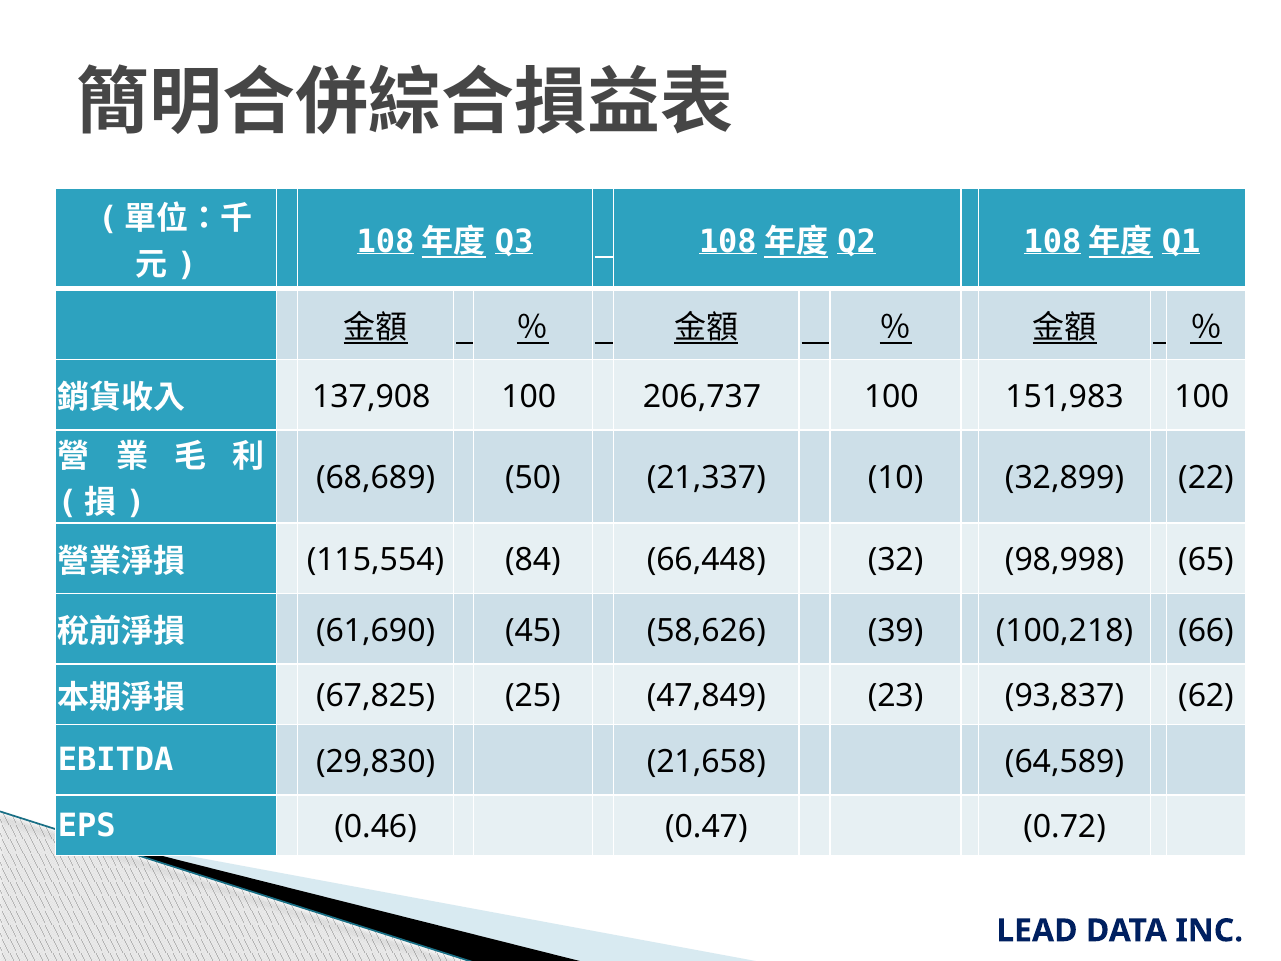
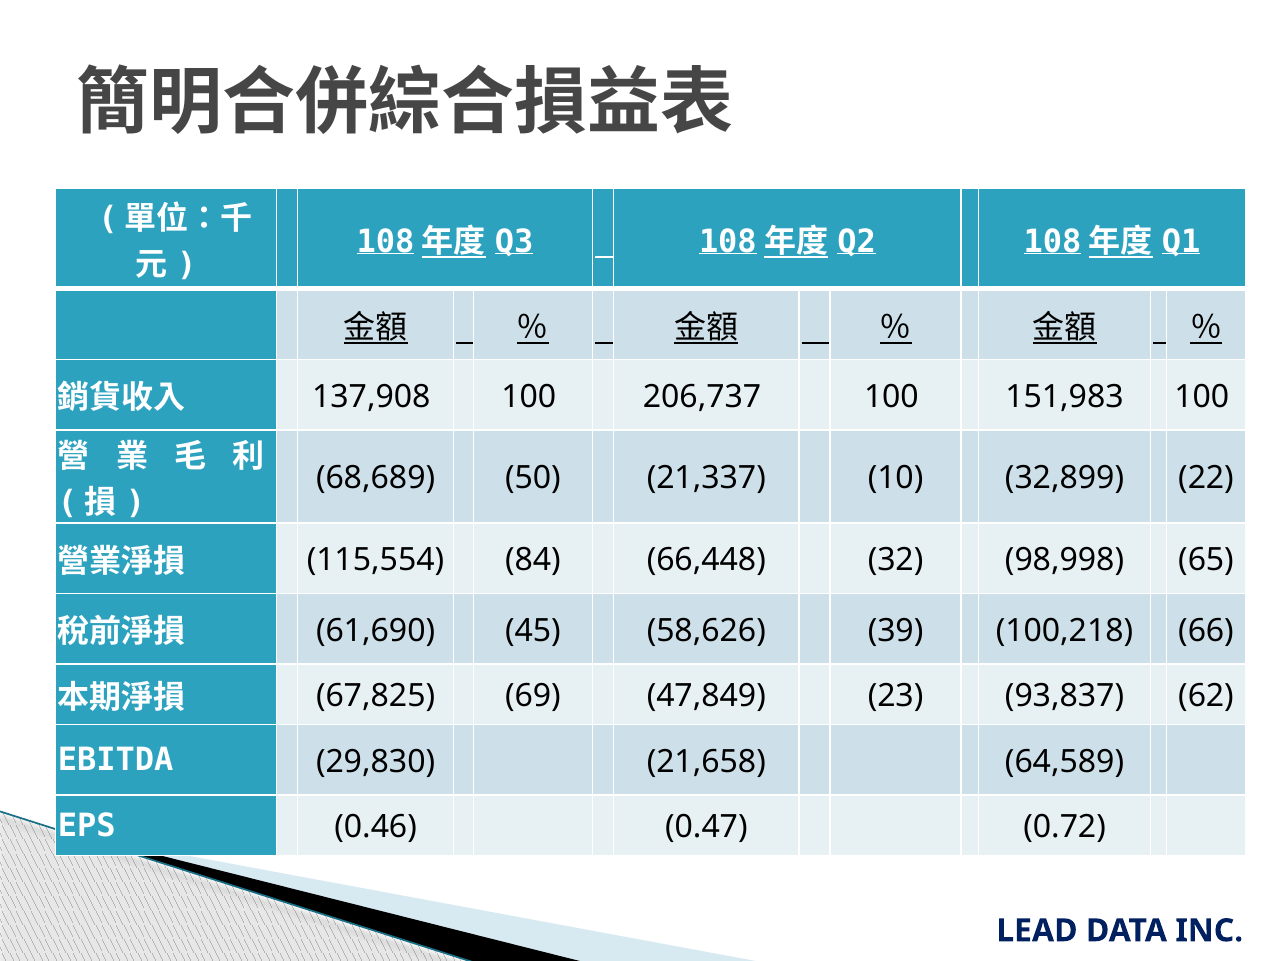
25: 25 -> 69
